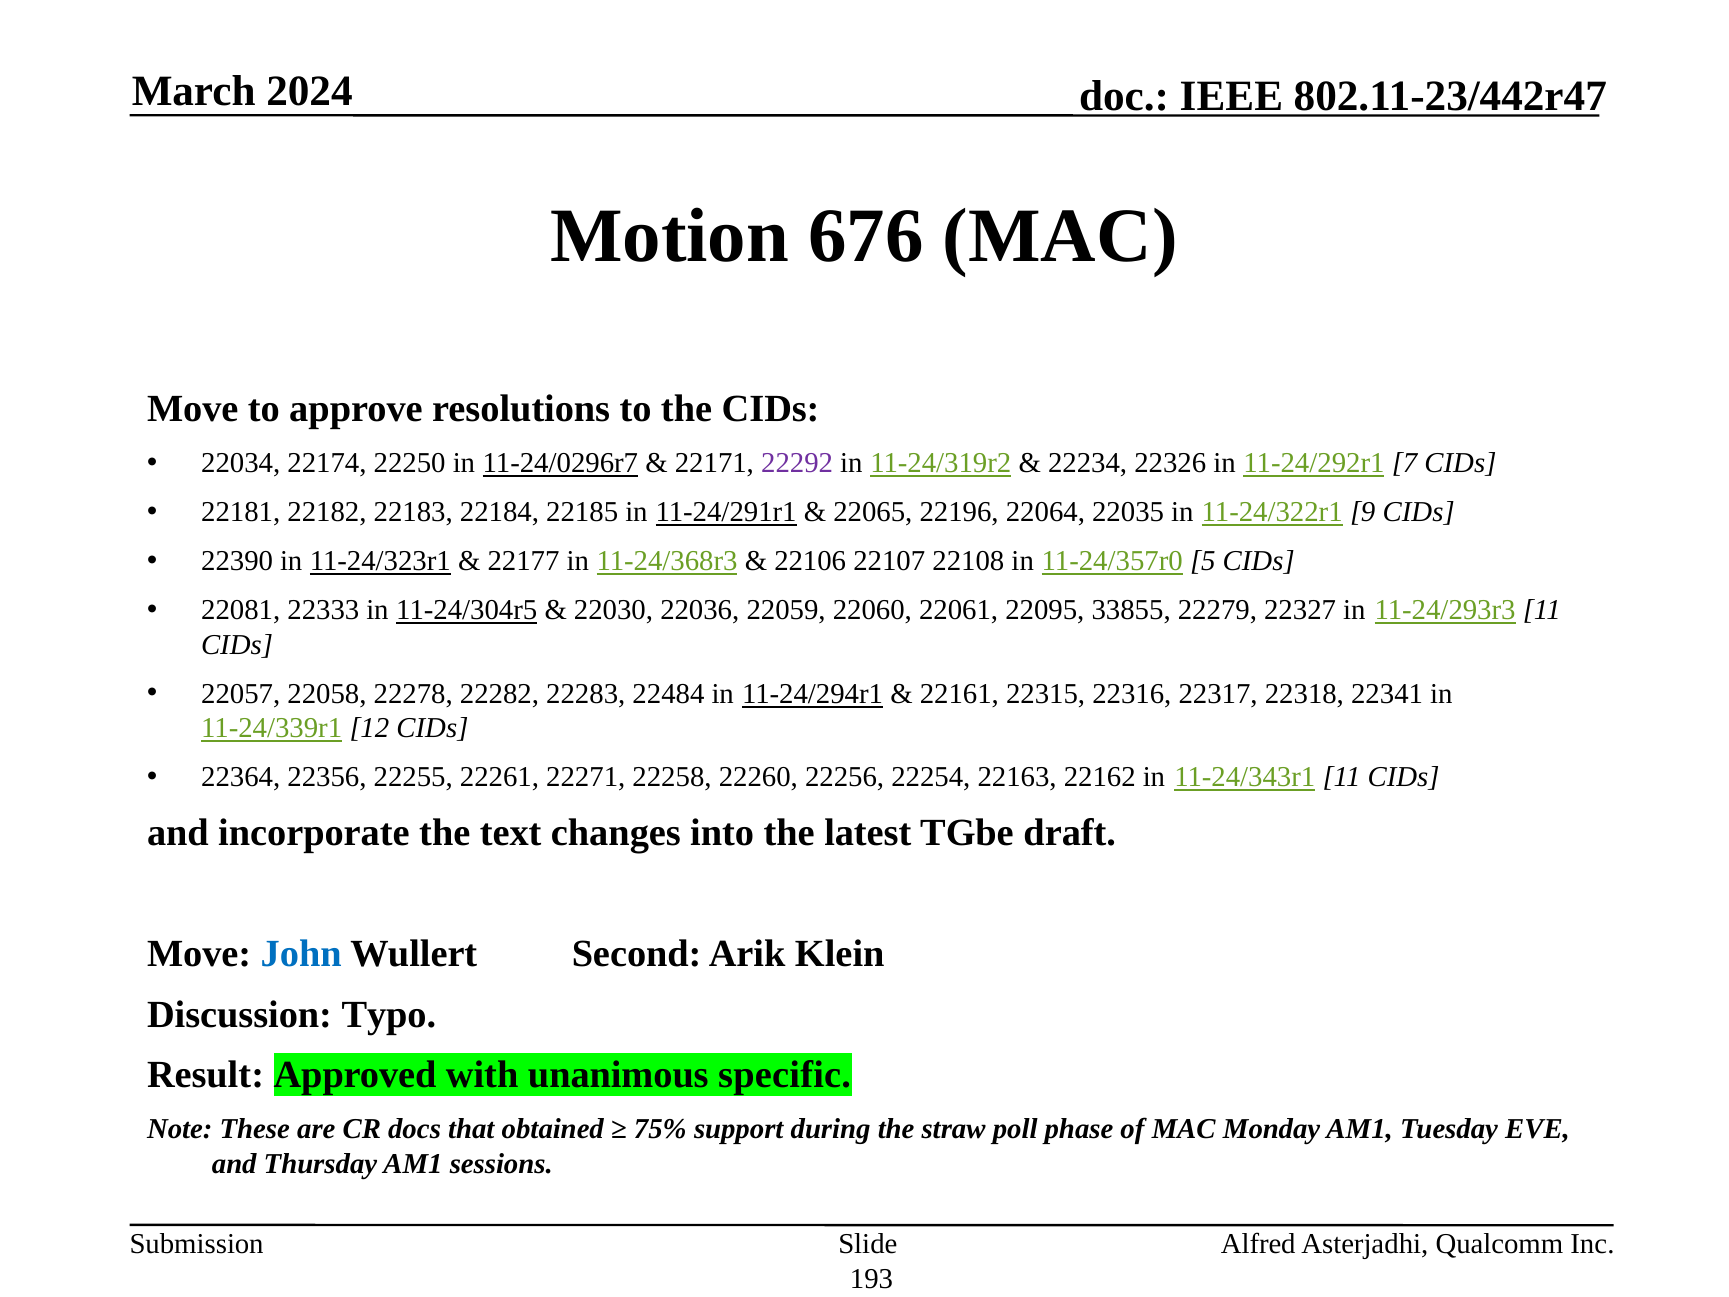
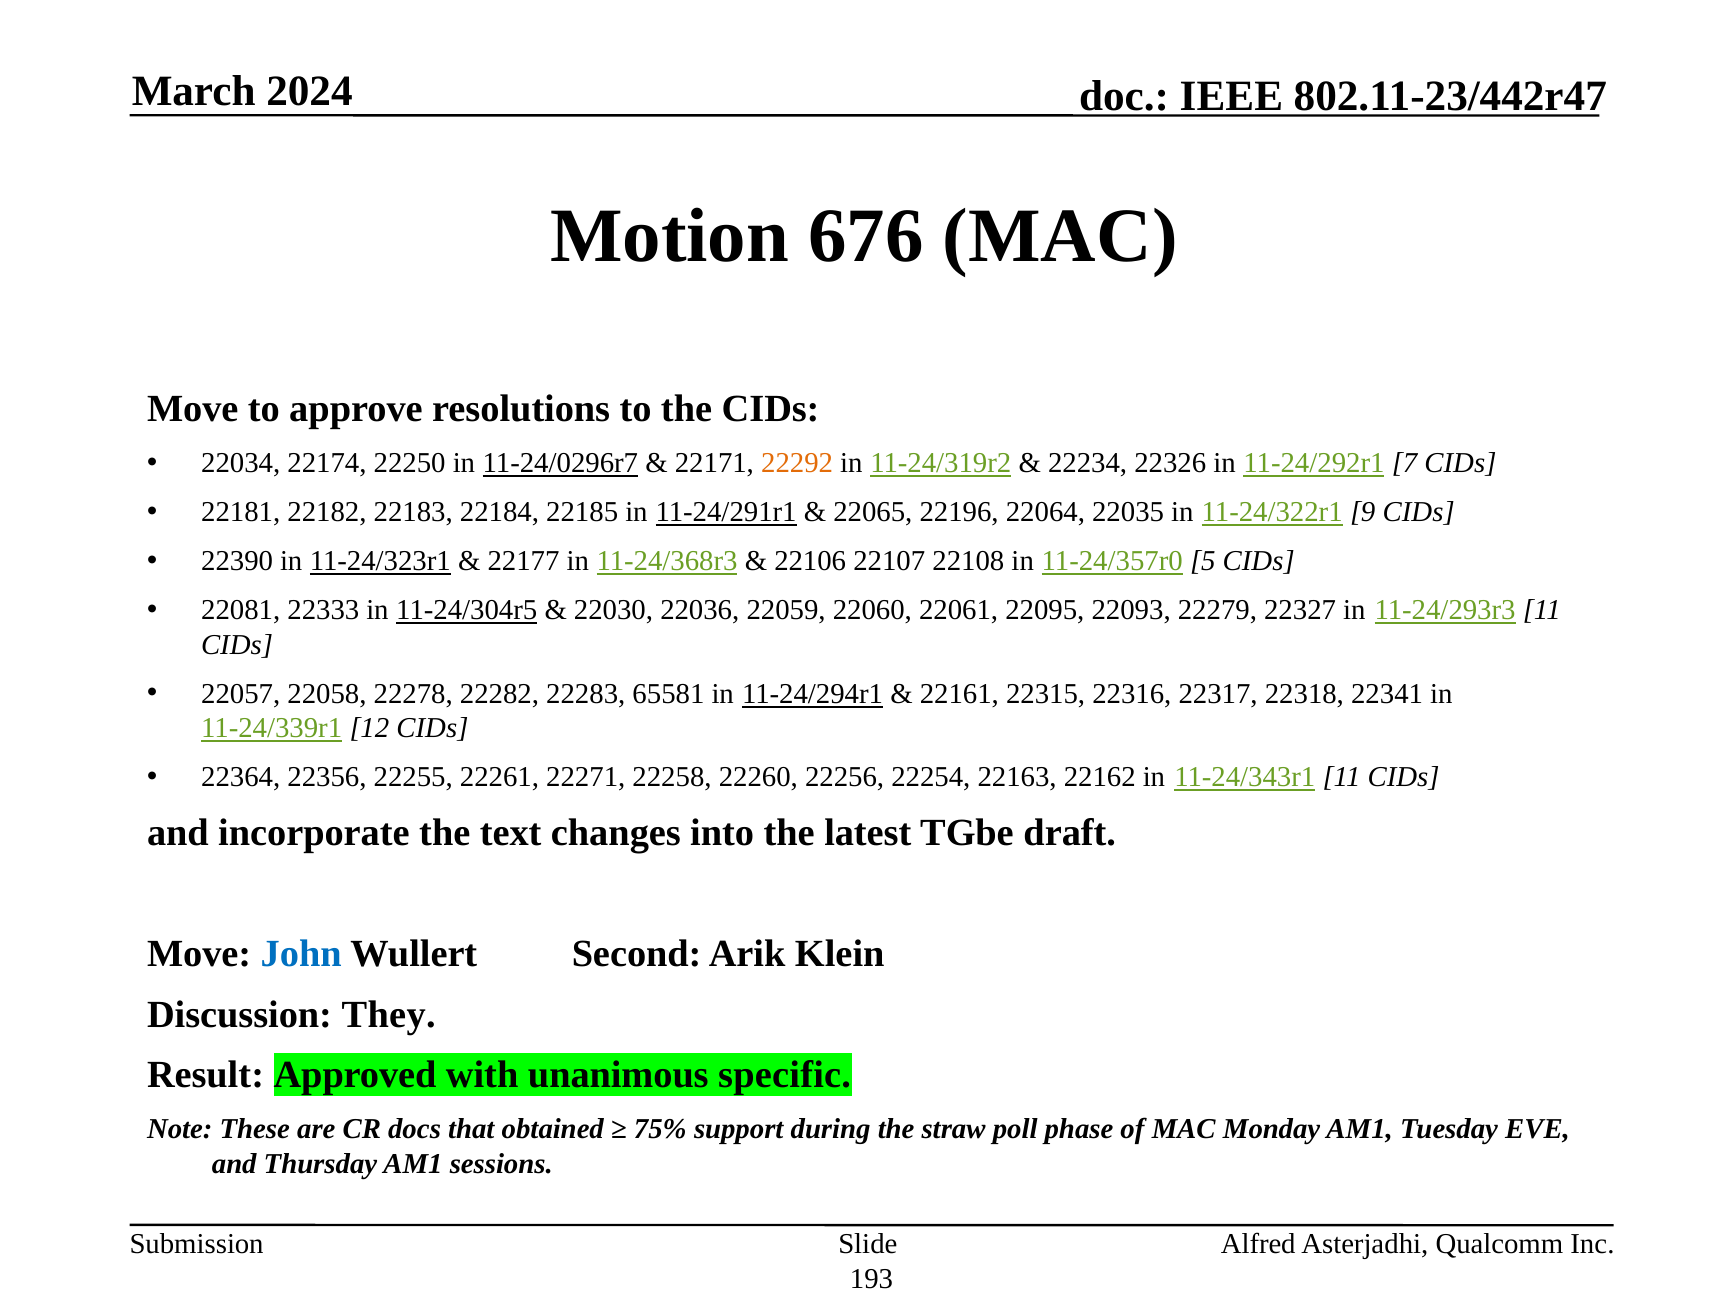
22292 colour: purple -> orange
33855: 33855 -> 22093
22484: 22484 -> 65581
Typo: Typo -> They
